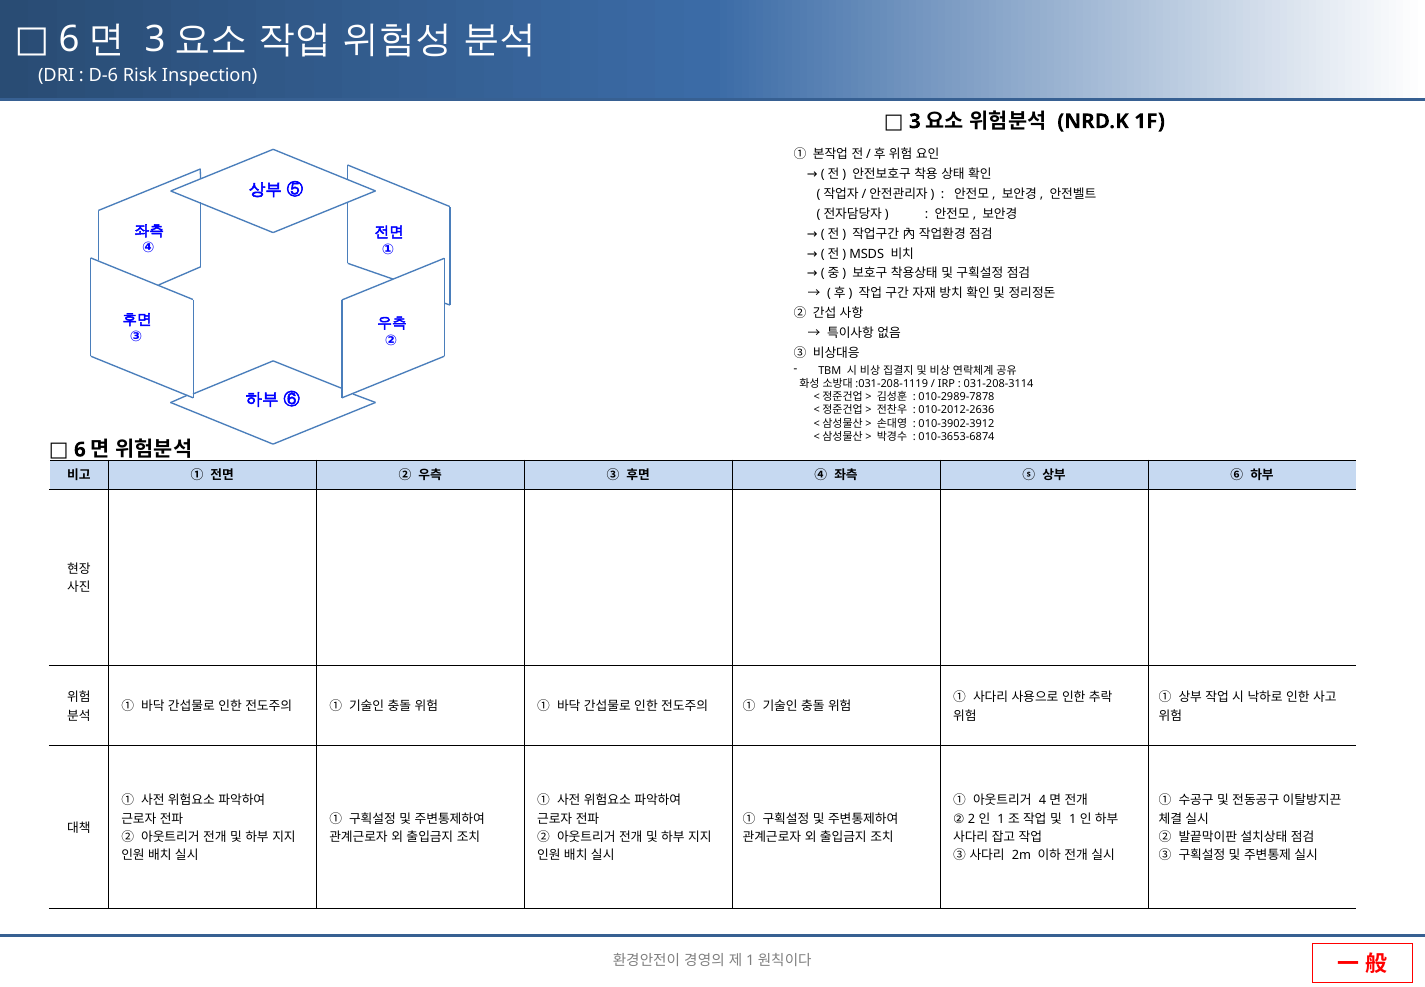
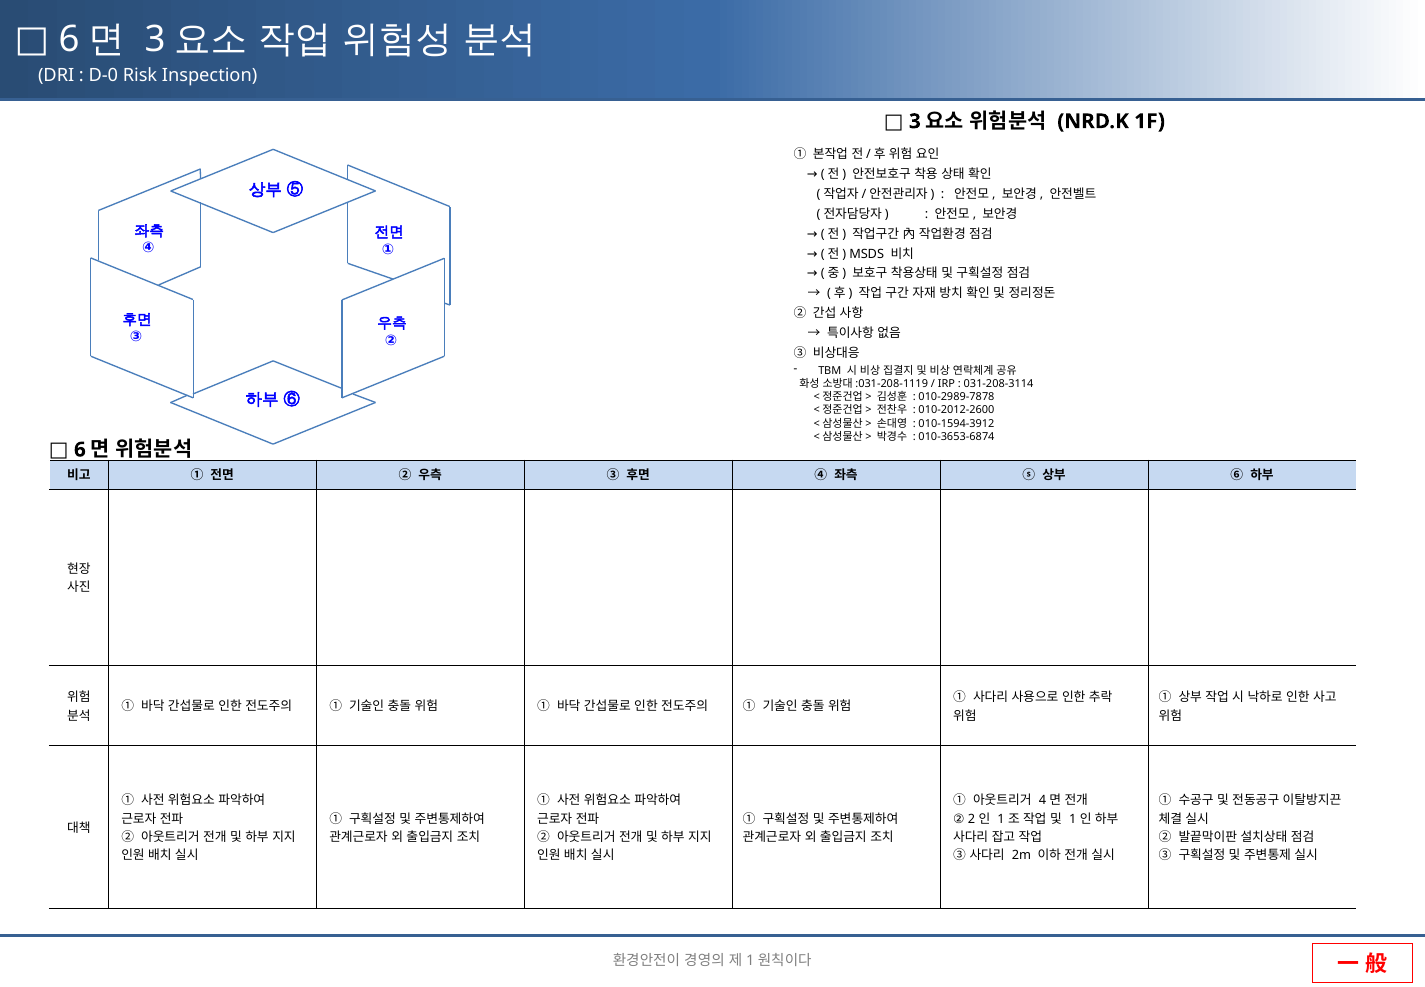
D-6: D-6 -> D-0
010-2012-2636: 010-2012-2636 -> 010-2012-2600
010-3902-3912: 010-3902-3912 -> 010-1594-3912
